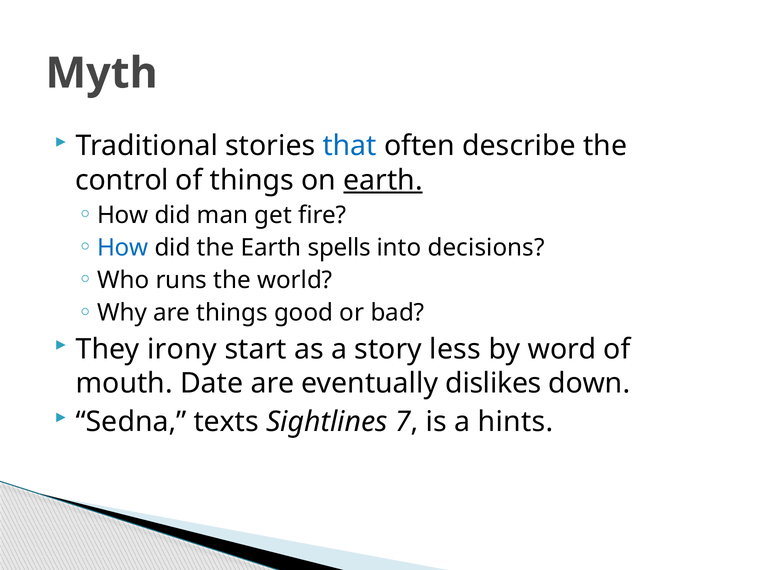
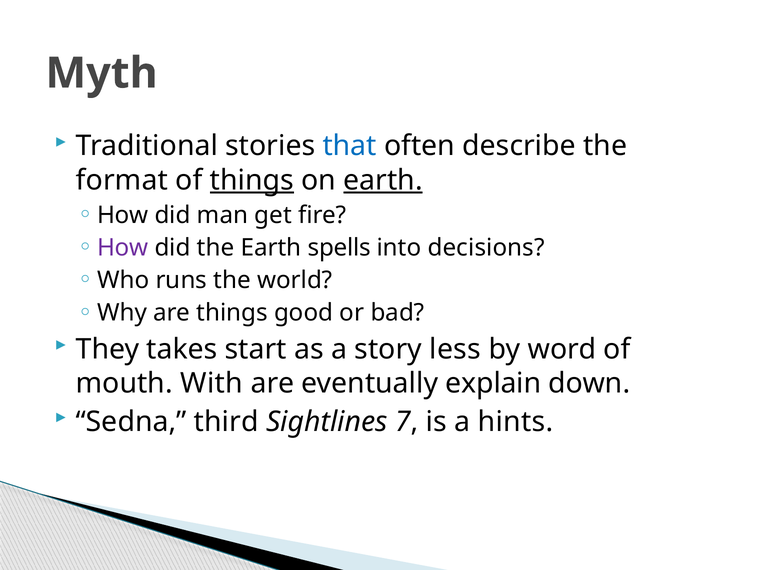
control: control -> format
things at (252, 180) underline: none -> present
How at (123, 247) colour: blue -> purple
irony: irony -> takes
Date: Date -> With
dislikes: dislikes -> explain
texts: texts -> third
